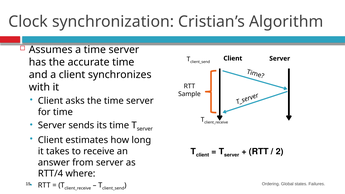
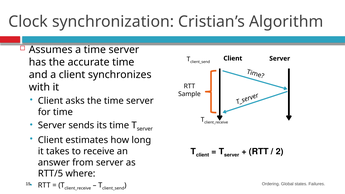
RTT/4: RTT/4 -> RTT/5
